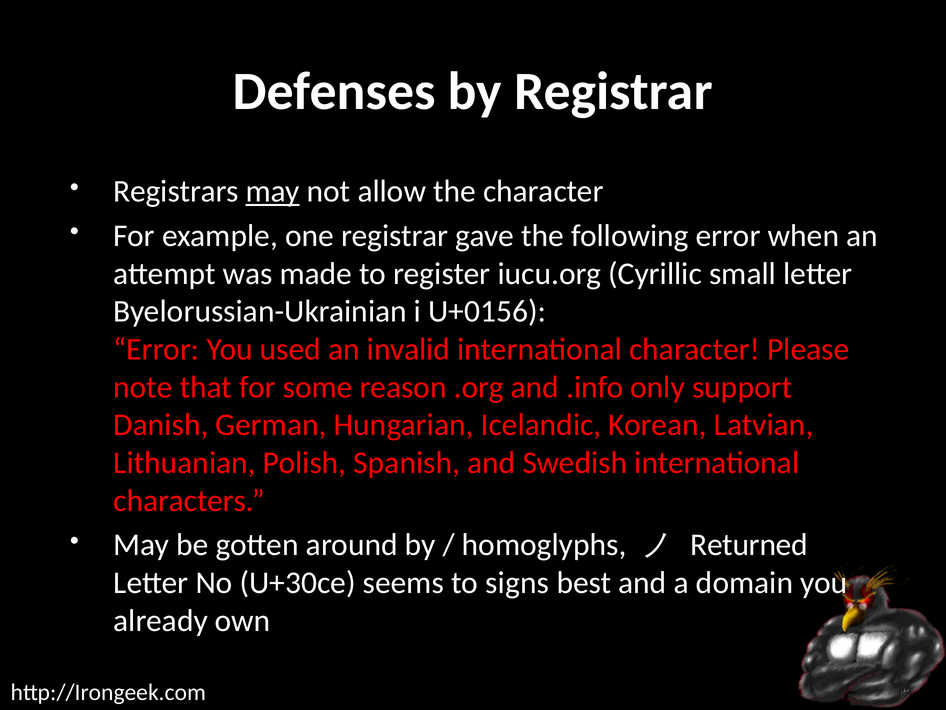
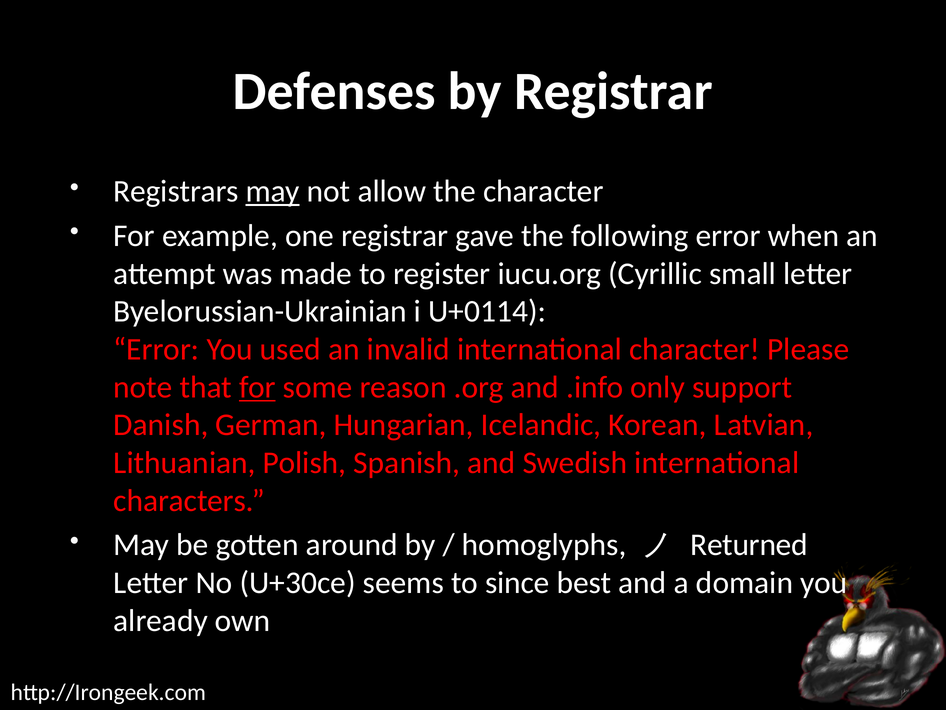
U+0156: U+0156 -> U+0114
for at (257, 387) underline: none -> present
signs: signs -> since
